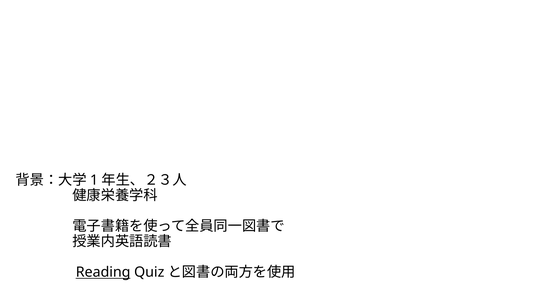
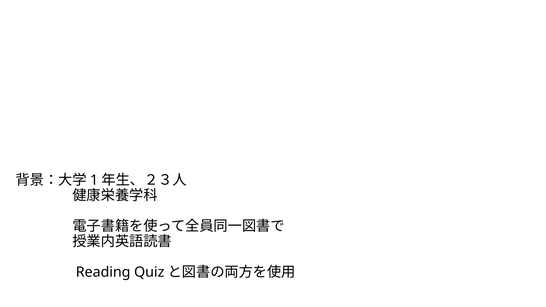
Reading underline: present -> none
